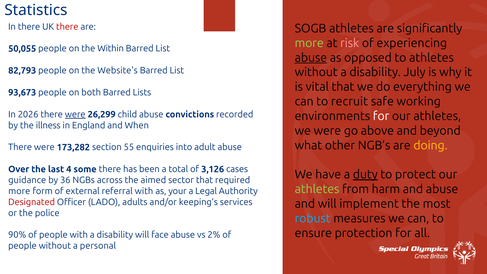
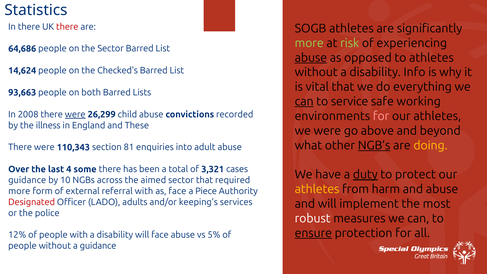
risk colour: pink -> light green
50,055: 50,055 -> 64,686
the Within: Within -> Sector
82,793: 82,793 -> 14,624
Website's: Website's -> Checked's
July: July -> Info
93,673: 93,673 -> 93,663
can at (304, 101) underline: none -> present
recruit: recruit -> service
2026: 2026 -> 2008
for at (381, 116) colour: white -> pink
When: When -> These
NGB’s underline: none -> present
173,282: 173,282 -> 110,343
55: 55 -> 81
3,126: 3,126 -> 3,321
36: 36 -> 10
athletes at (317, 189) colour: light green -> yellow
as your: your -> face
Legal: Legal -> Piece
robust colour: light blue -> white
ensure underline: none -> present
90%: 90% -> 12%
2%: 2% -> 5%
a personal: personal -> guidance
